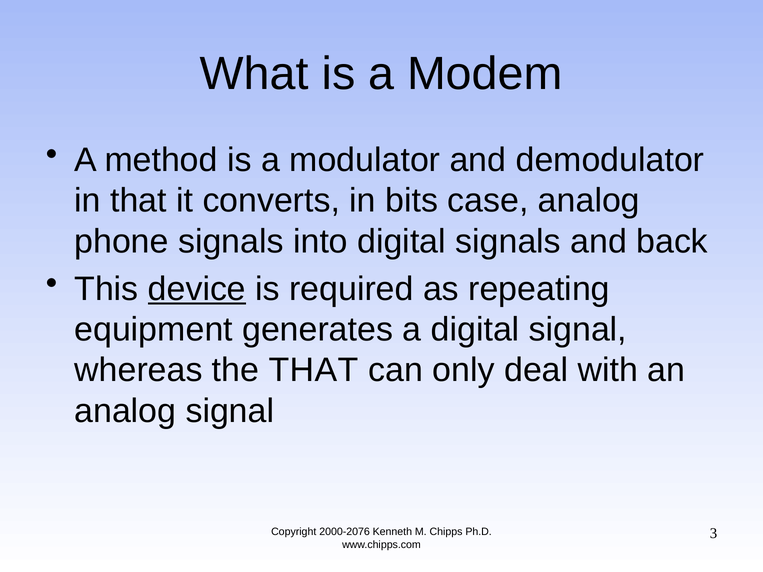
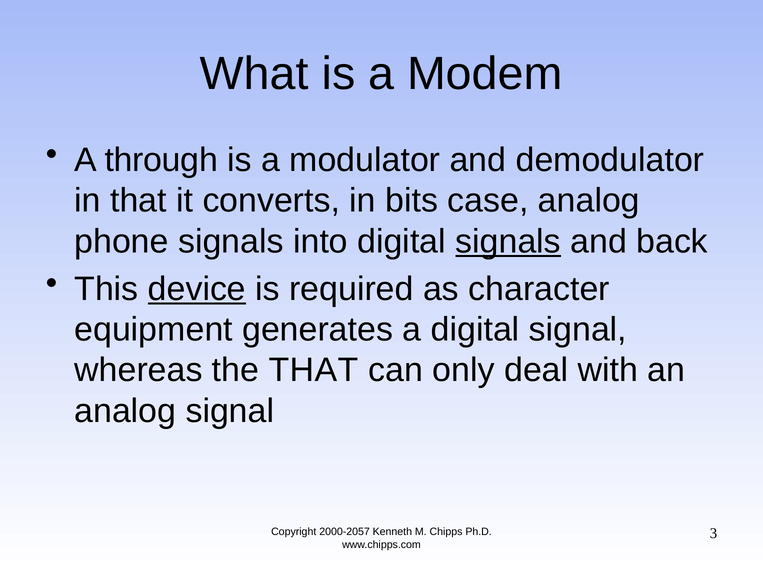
method: method -> through
signals at (508, 241) underline: none -> present
repeating: repeating -> character
2000-2076: 2000-2076 -> 2000-2057
